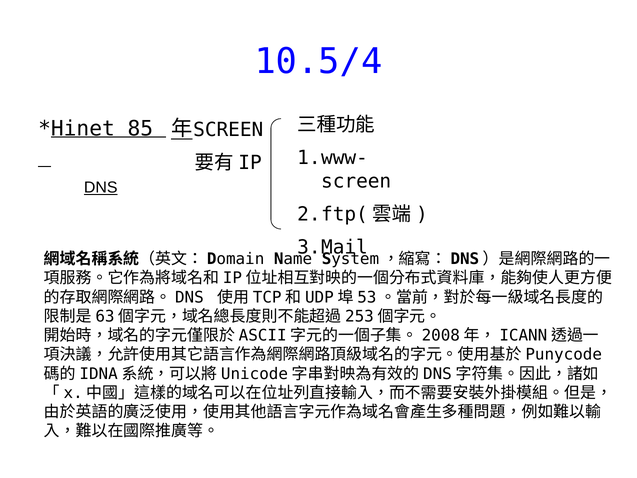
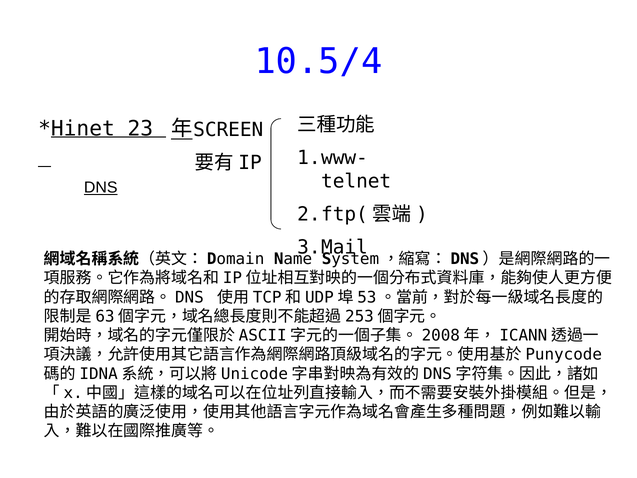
85: 85 -> 23
screen at (356, 181): screen -> telnet
